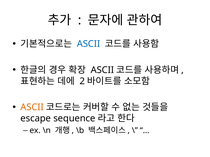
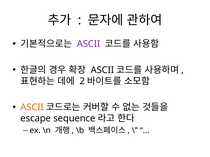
ASCII at (89, 44) colour: blue -> purple
